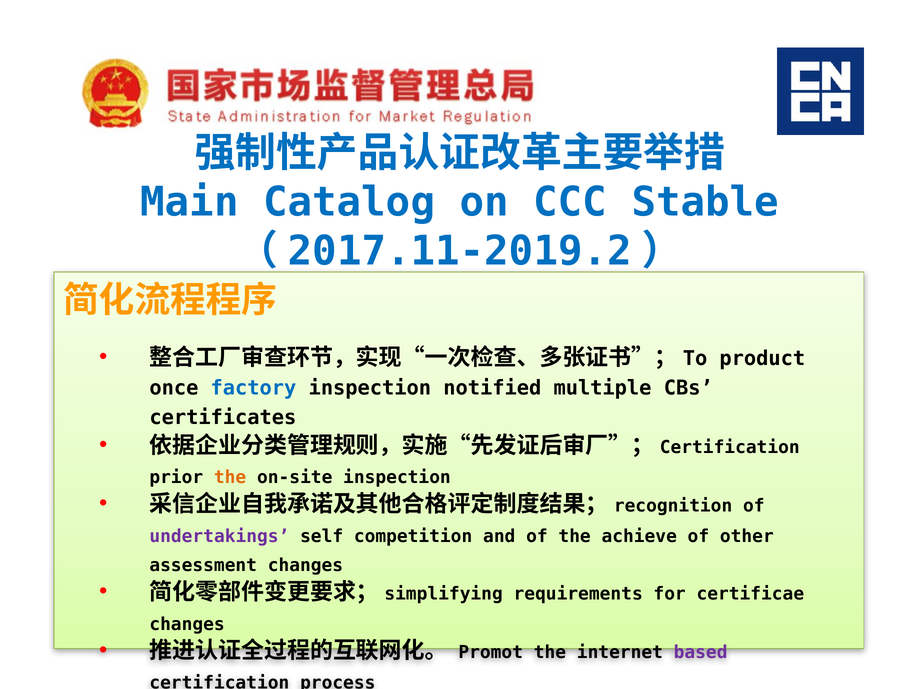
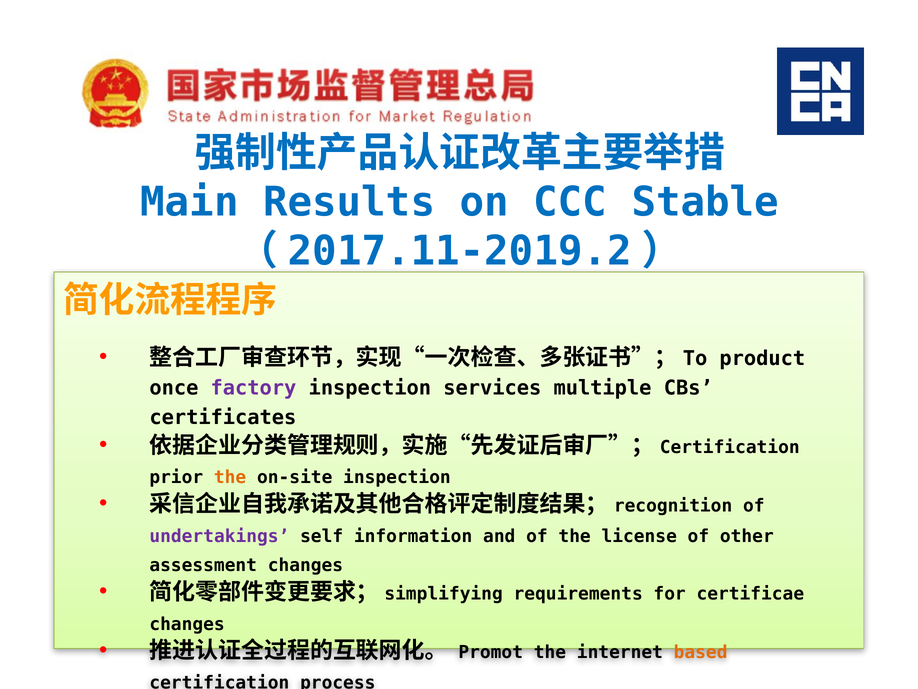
Catalog: Catalog -> Results
factory colour: blue -> purple
notified: notified -> services
competition: competition -> information
achieve: achieve -> license
based colour: purple -> orange
